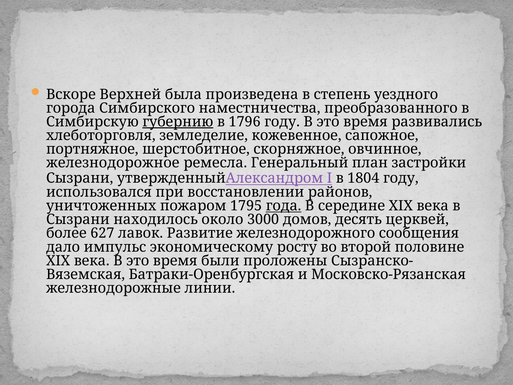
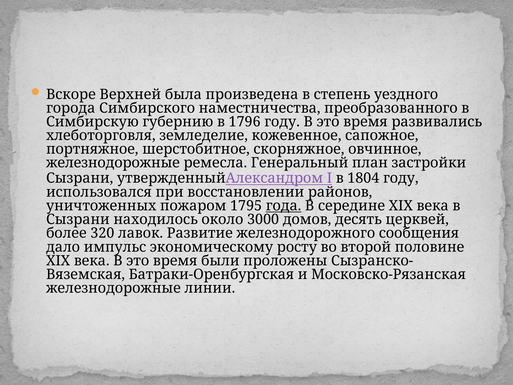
губернию underline: present -> none
железнодорожное at (113, 163): железнодорожное -> железнодорожные
627: 627 -> 320
